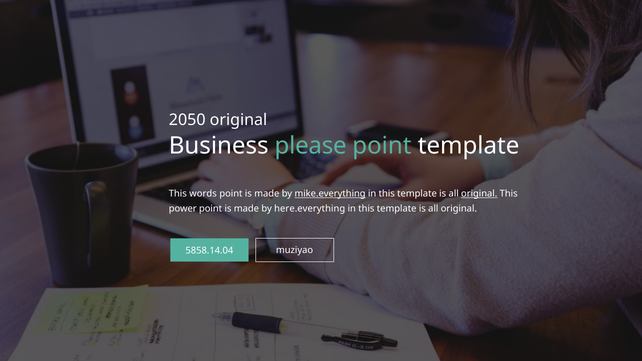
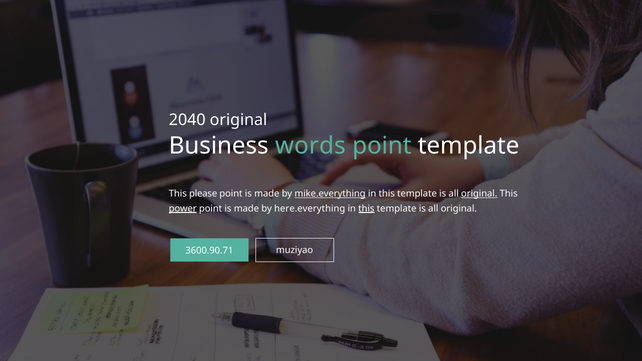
2050: 2050 -> 2040
please: please -> words
words: words -> please
power underline: none -> present
this at (366, 209) underline: none -> present
5858.14.04: 5858.14.04 -> 3600.90.71
